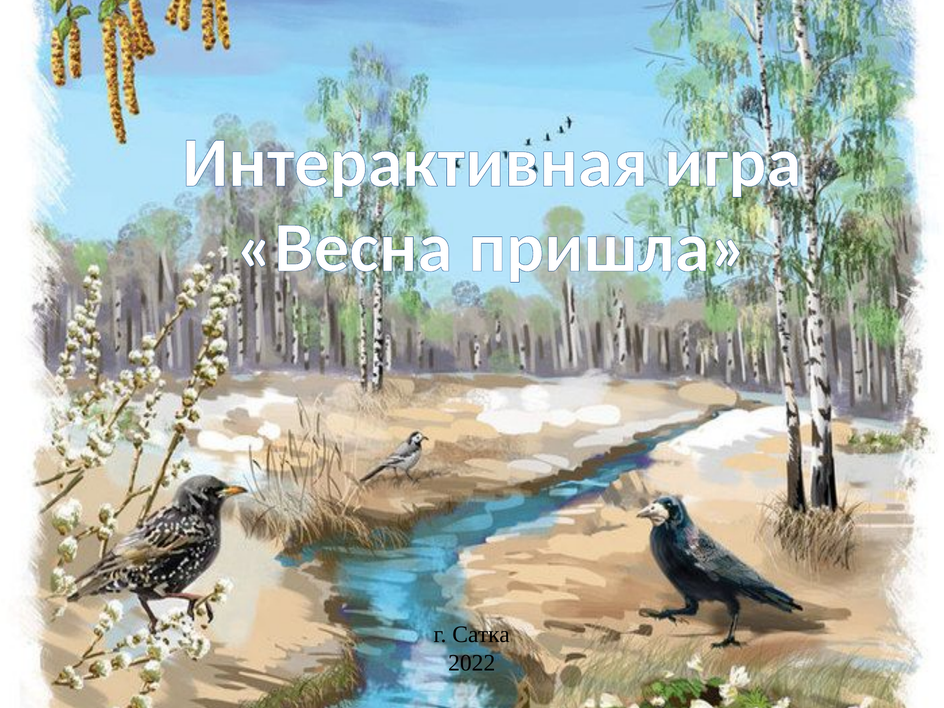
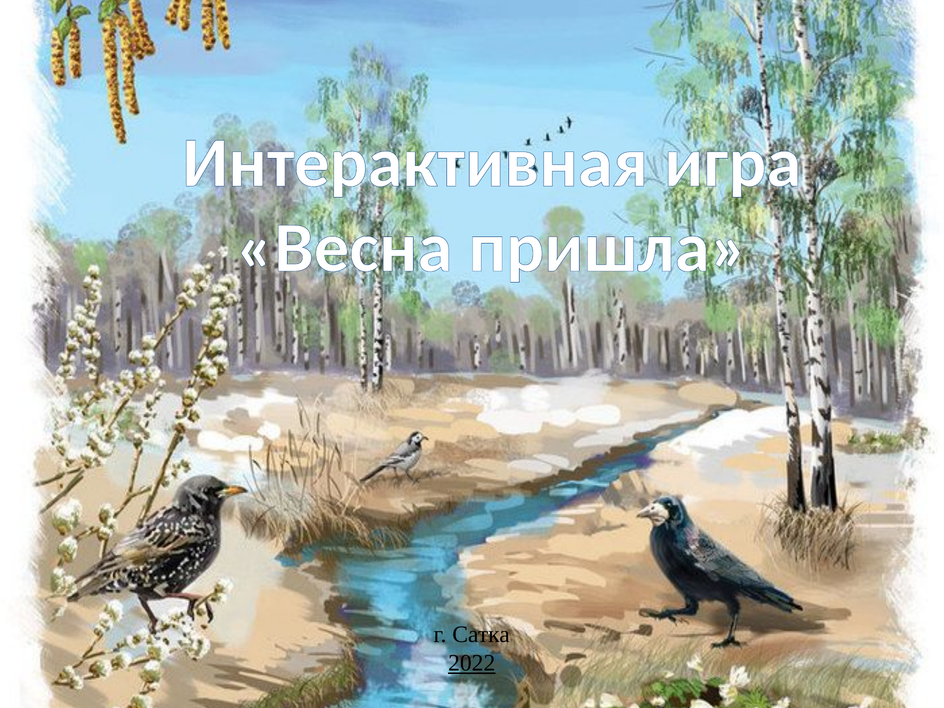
2022 underline: none -> present
